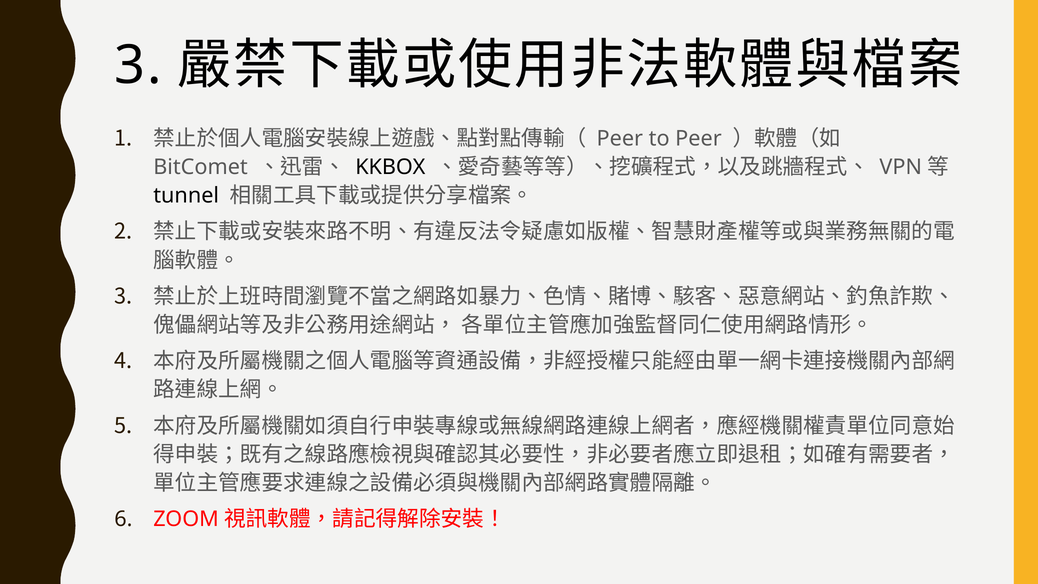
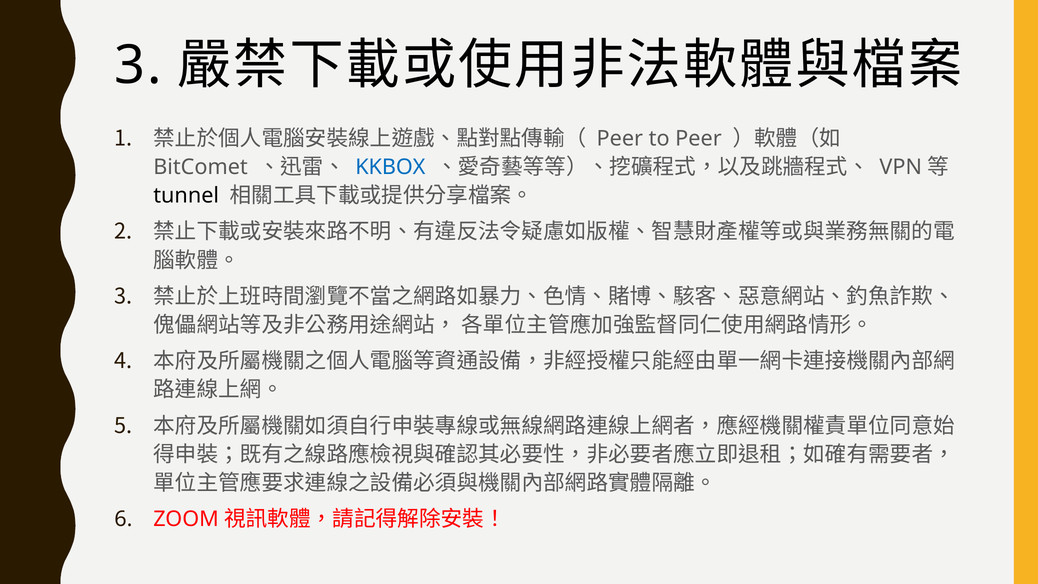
KKBOX colour: black -> blue
